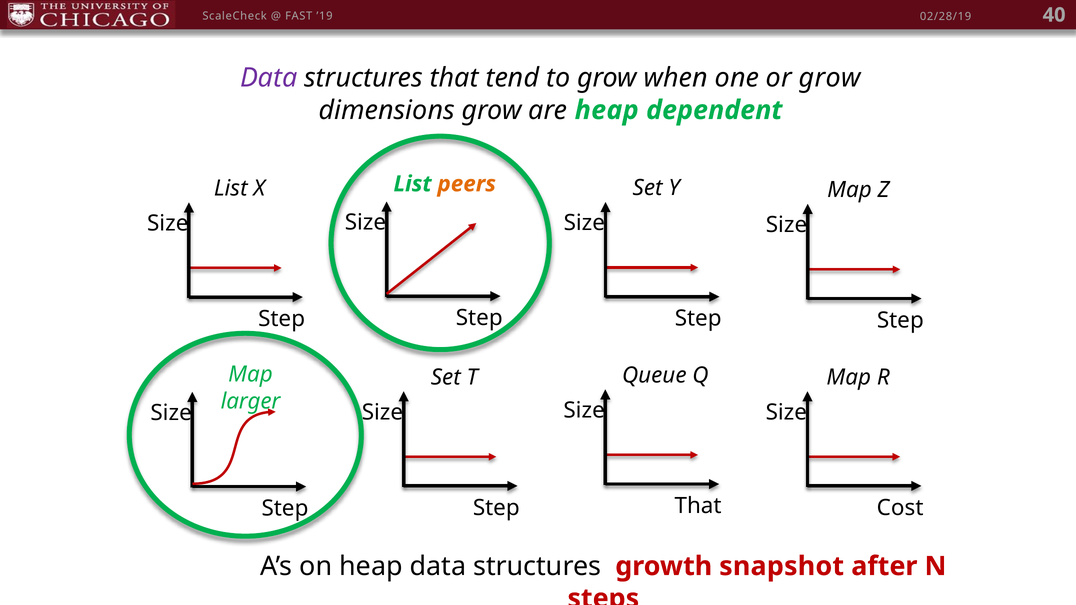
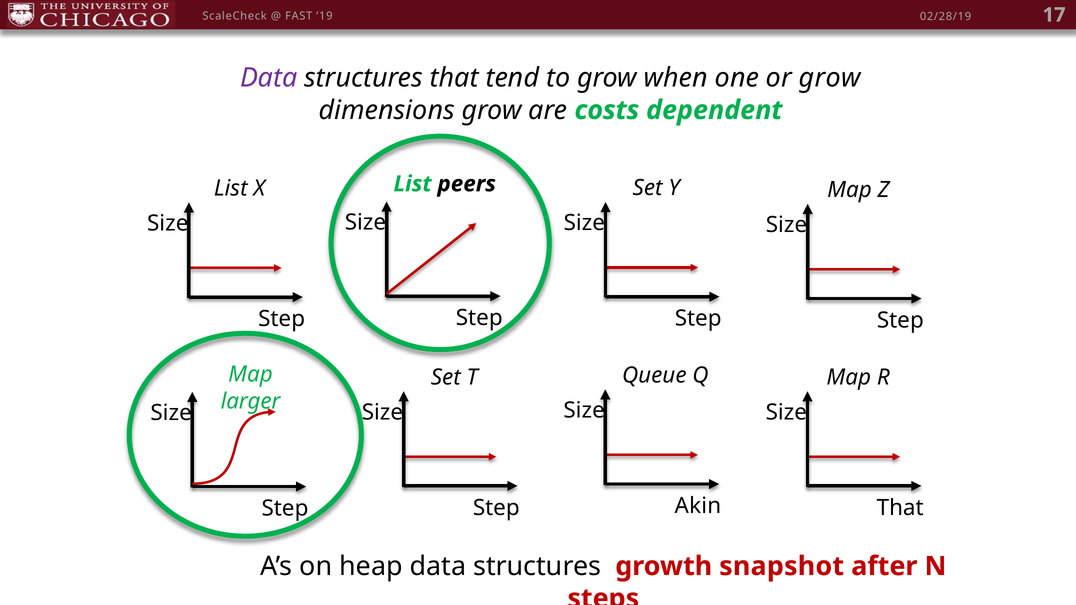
40: 40 -> 17
are heap: heap -> costs
peers colour: orange -> black
That at (698, 506): That -> Akin
Cost at (900, 508): Cost -> That
